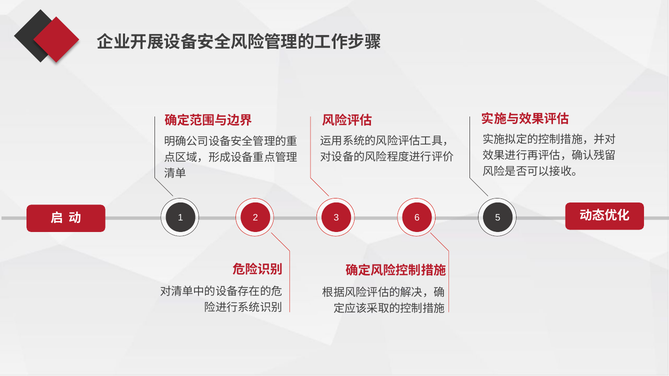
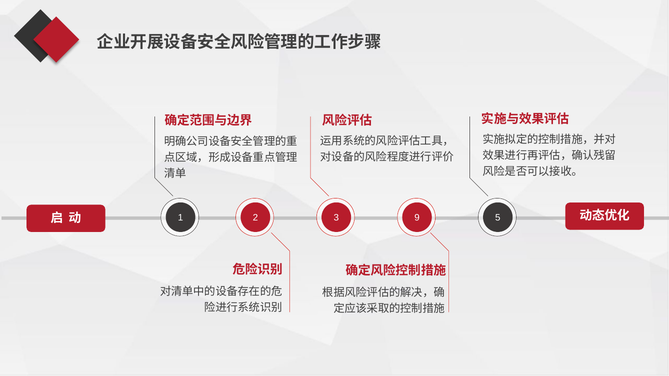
6: 6 -> 9
